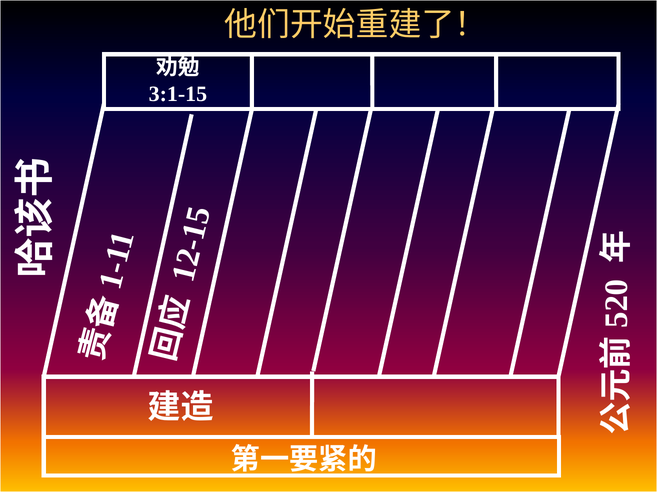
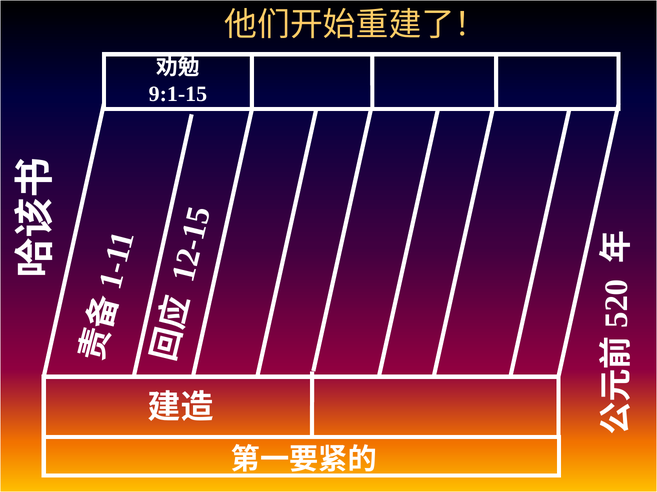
3:1-15: 3:1-15 -> 9:1-15
